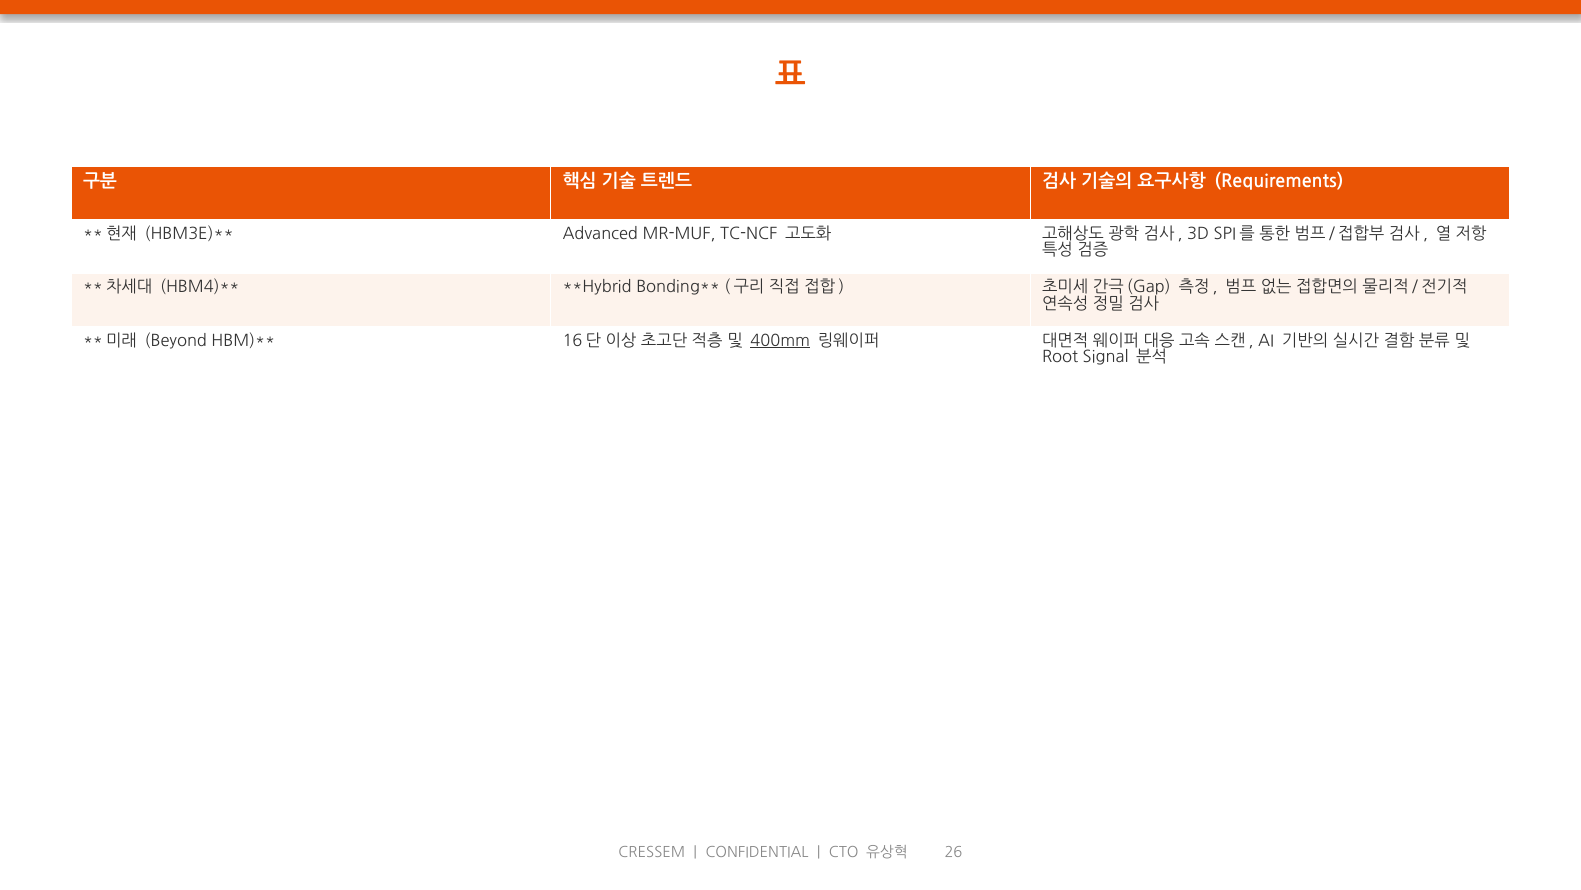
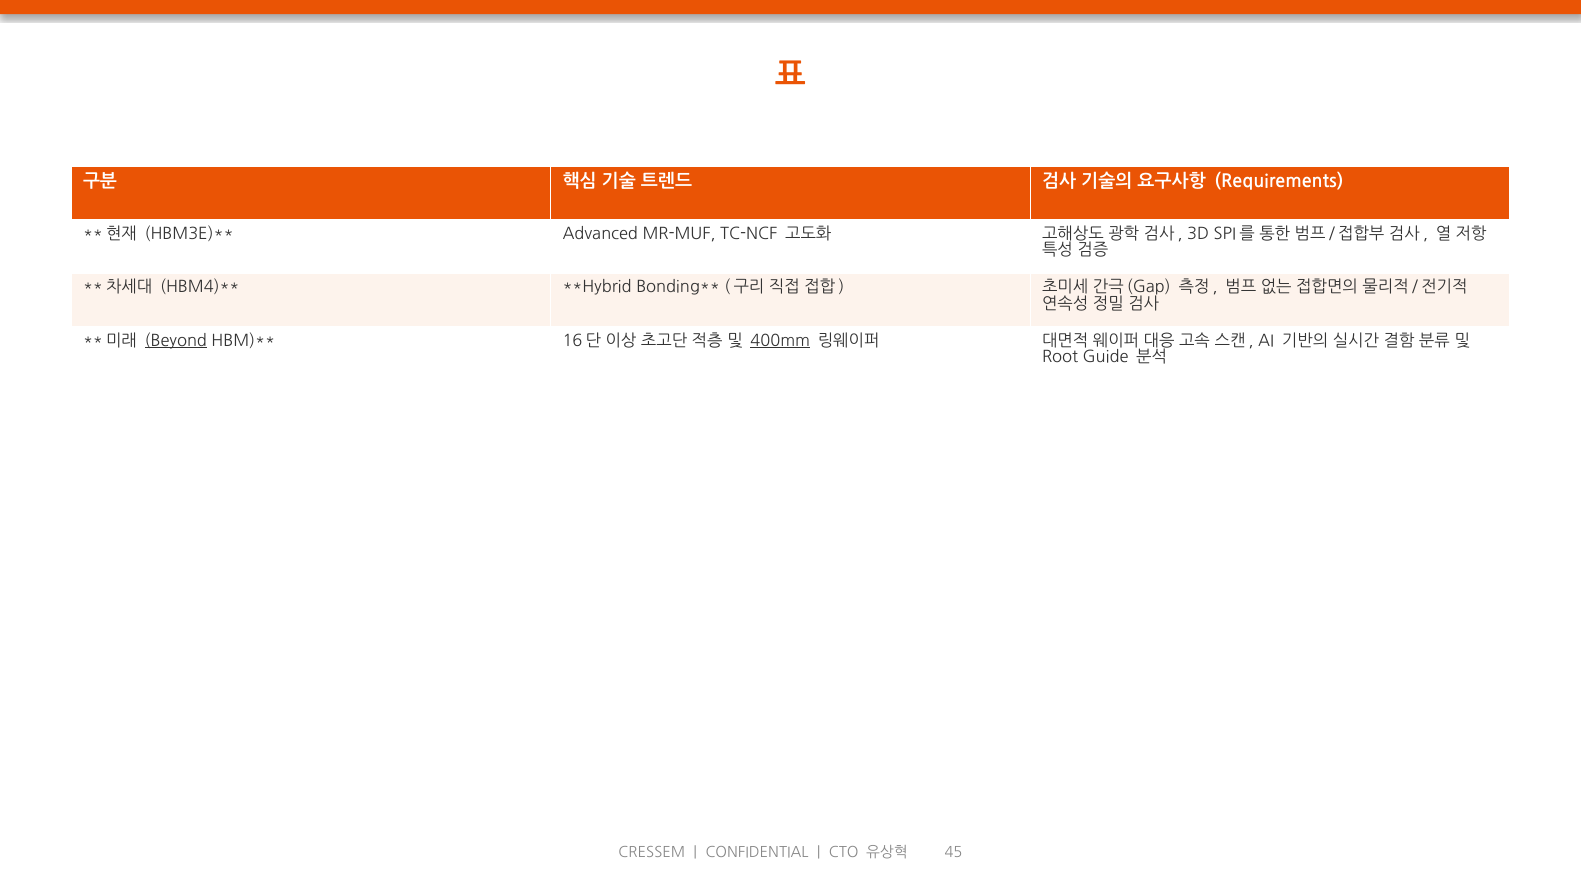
Beyond underline: none -> present
Signal: Signal -> Guide
26: 26 -> 45
